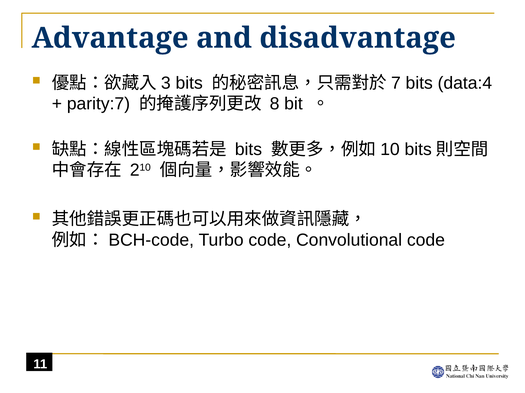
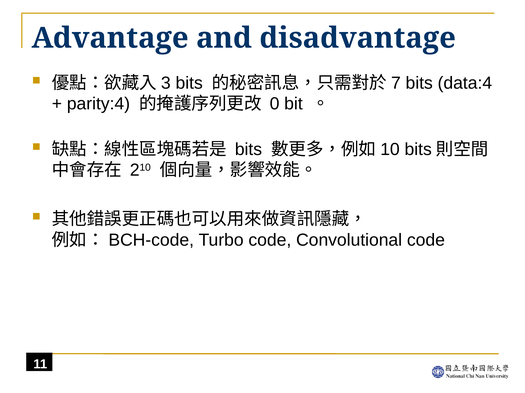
parity:7: parity:7 -> parity:4
8: 8 -> 0
